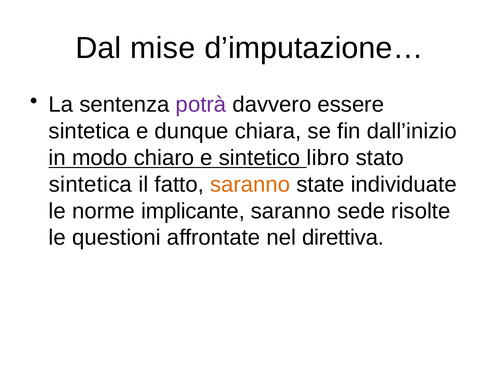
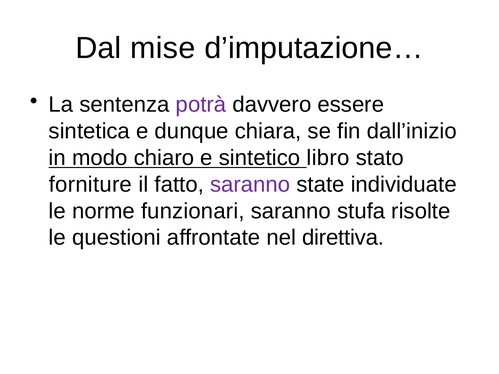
sintetica at (90, 185): sintetica -> forniture
saranno at (250, 185) colour: orange -> purple
implicante: implicante -> funzionari
sede: sede -> stufa
